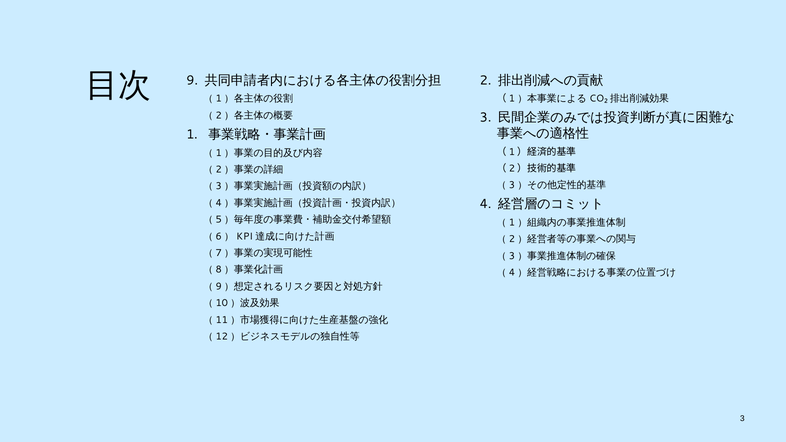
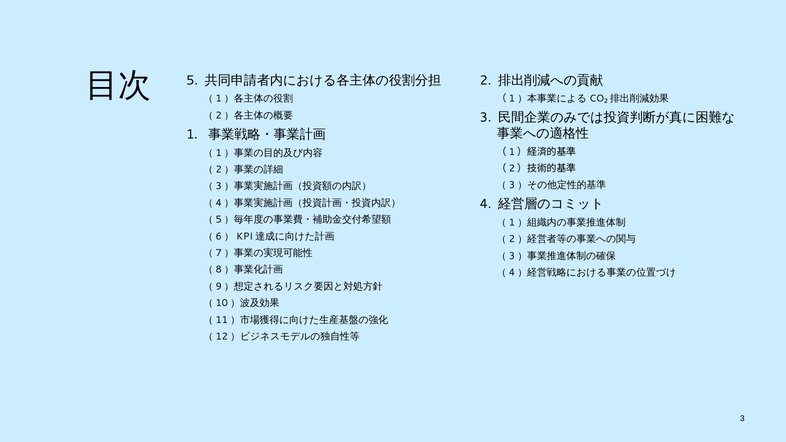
9: 9 -> 5
